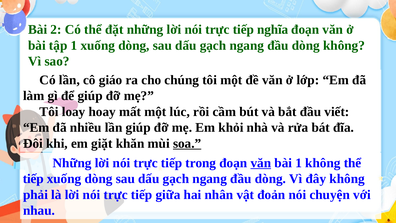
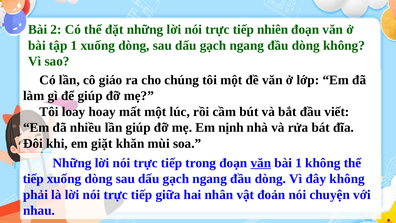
nghĩa: nghĩa -> nhiên
khỏi: khỏi -> nịnh
soa underline: present -> none
